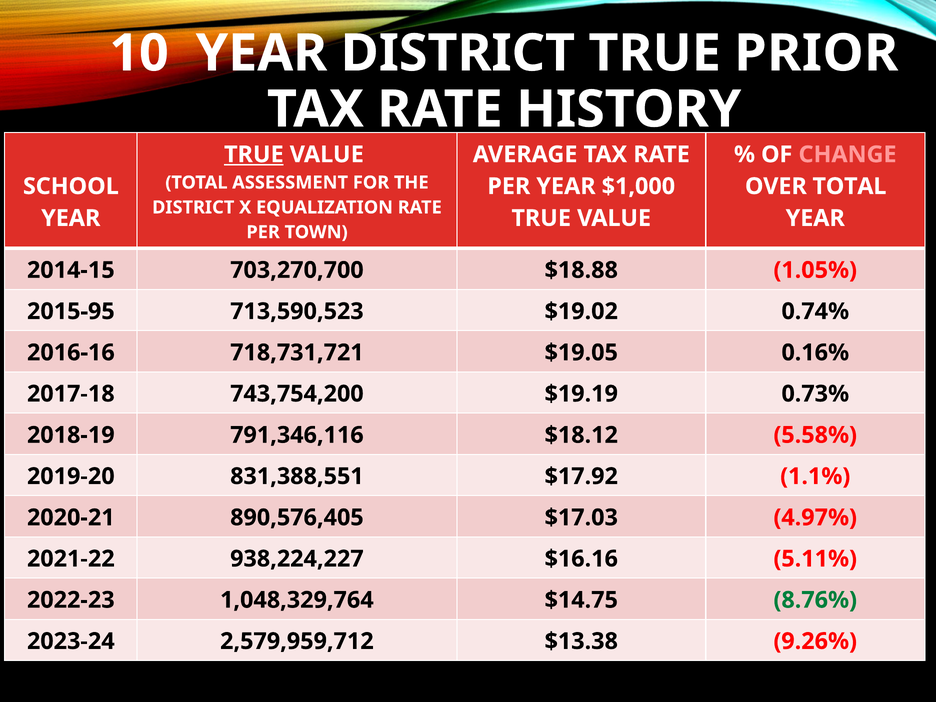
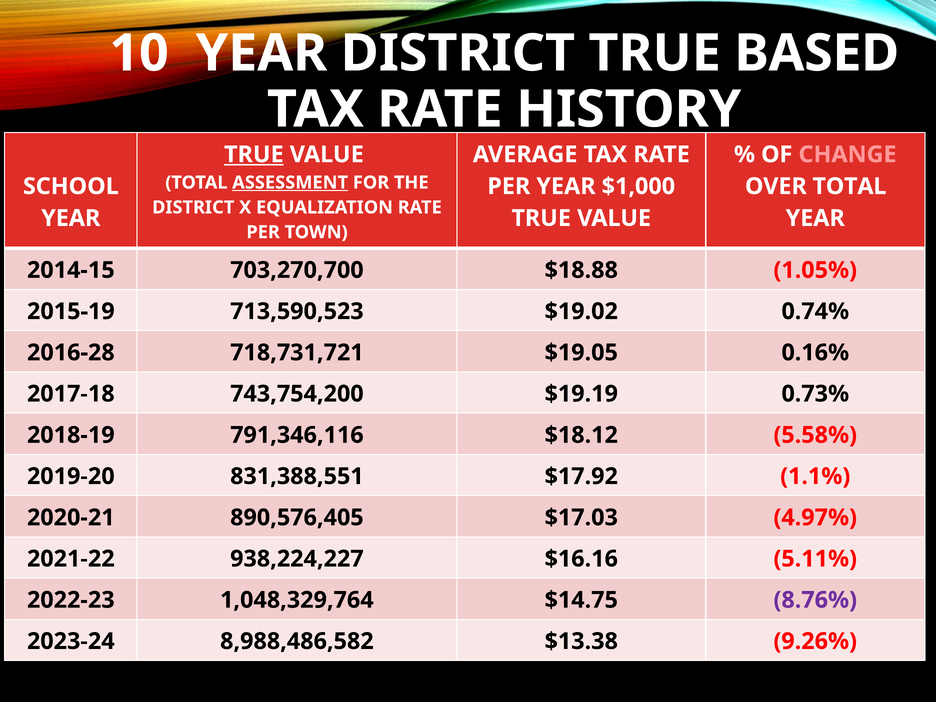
PRIOR: PRIOR -> BASED
ASSESSMENT underline: none -> present
2015-95: 2015-95 -> 2015-19
2016-16: 2016-16 -> 2016-28
8.76% colour: green -> purple
2,579,959,712: 2,579,959,712 -> 8,988,486,582
